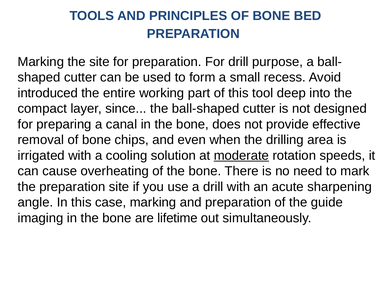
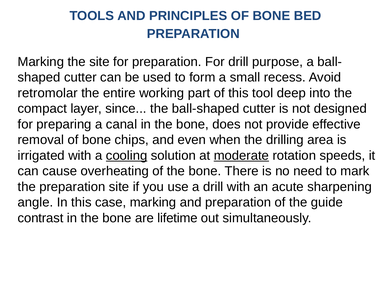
introduced: introduced -> retromolar
cooling underline: none -> present
imaging: imaging -> contrast
